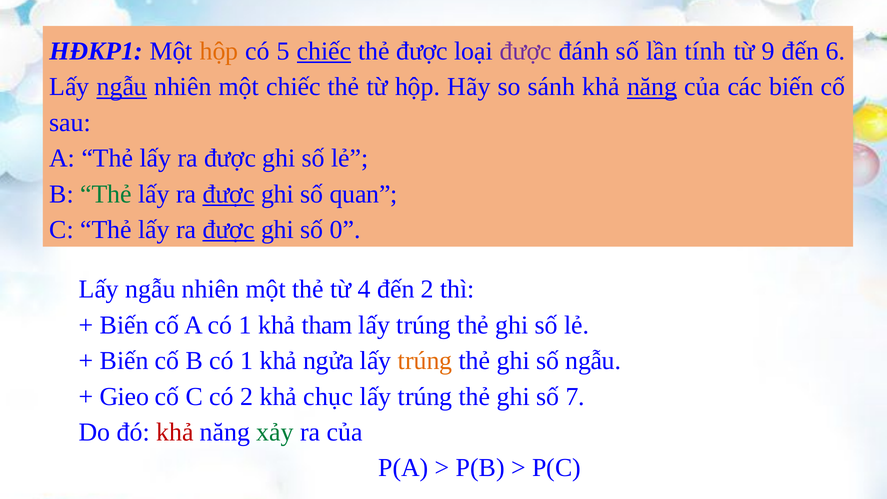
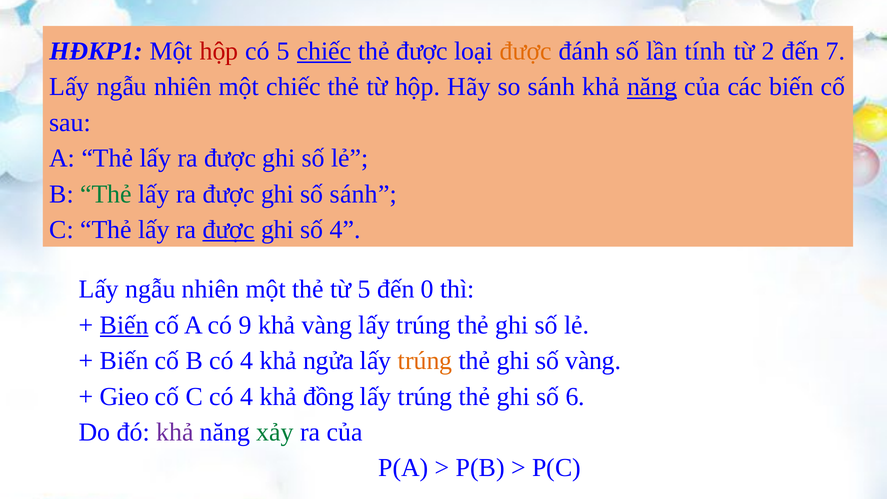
hộp at (219, 51) colour: orange -> red
được at (526, 51) colour: purple -> orange
9: 9 -> 2
6: 6 -> 7
ngẫu at (122, 87) underline: present -> none
được at (229, 194) underline: present -> none
số quan: quan -> sánh
số 0: 0 -> 4
từ 4: 4 -> 5
đến 2: 2 -> 0
Biến at (124, 325) underline: none -> present
A có 1: 1 -> 9
khả tham: tham -> vàng
B có 1: 1 -> 4
số ngẫu: ngẫu -> vàng
C có 2: 2 -> 4
chục: chục -> đồng
7: 7 -> 6
khả at (175, 432) colour: red -> purple
